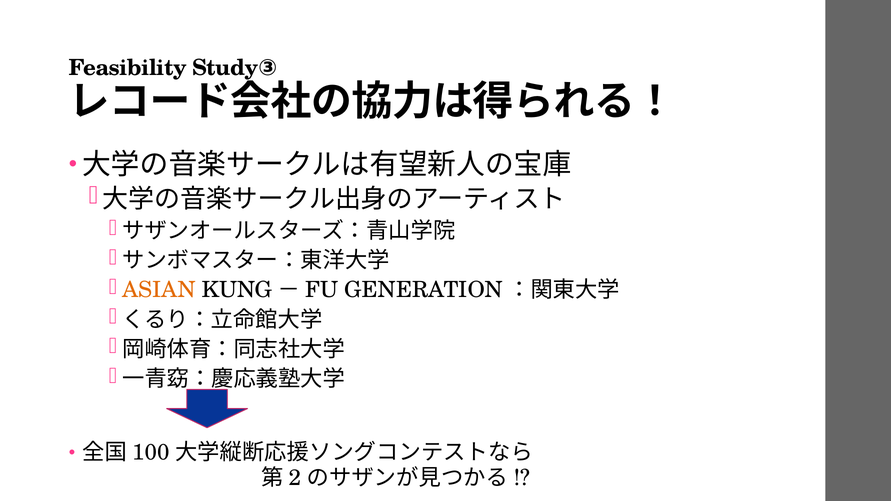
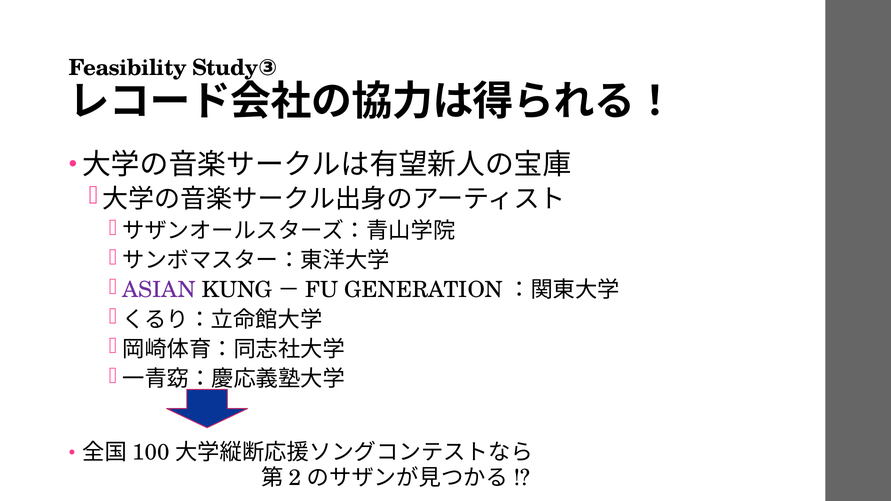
ASIAN colour: orange -> purple
